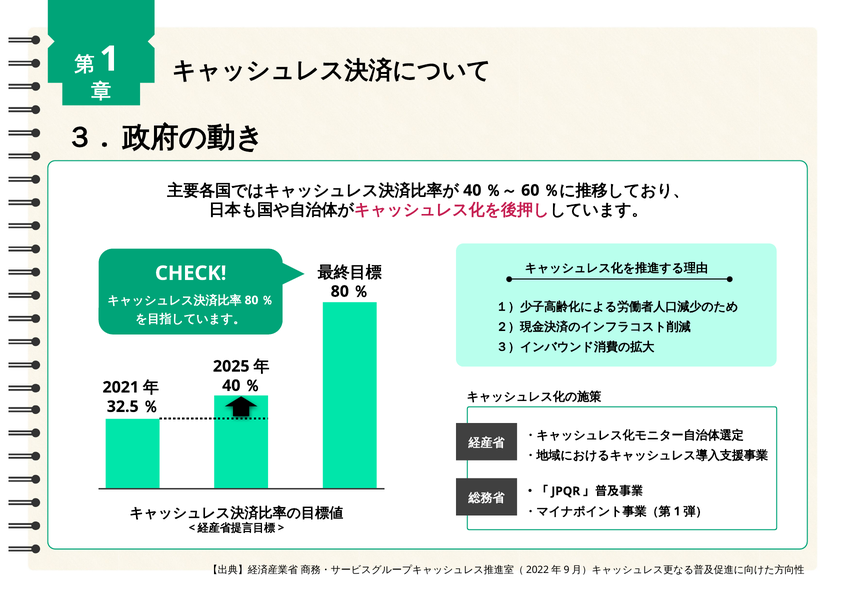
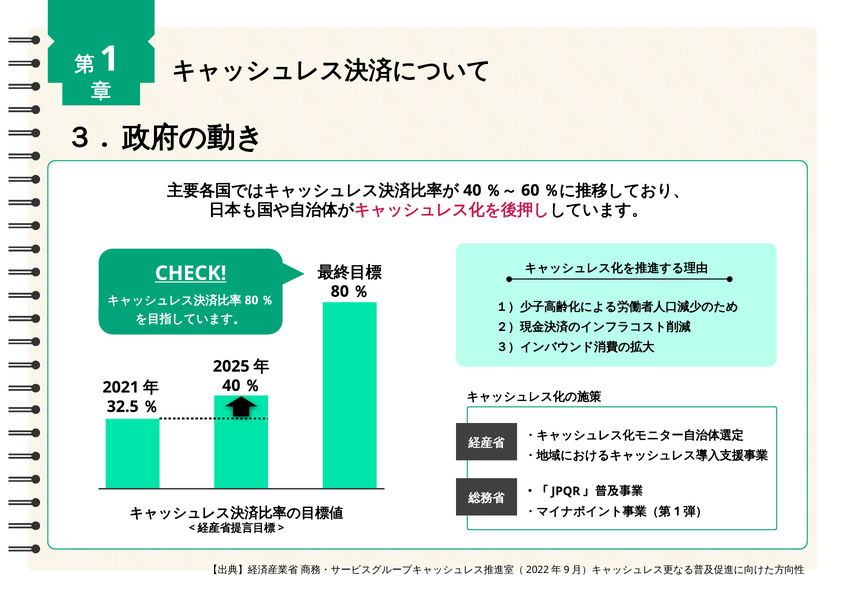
CHECK underline: none -> present
